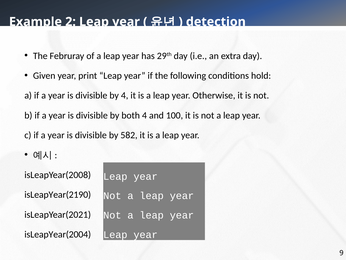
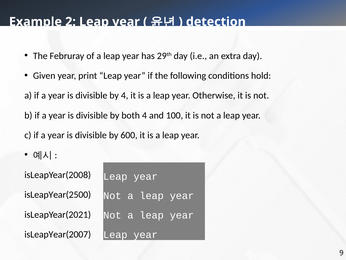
582: 582 -> 600
isLeapYear(2190: isLeapYear(2190 -> isLeapYear(2500
isLeapYear(2004: isLeapYear(2004 -> isLeapYear(2007
